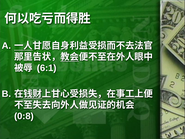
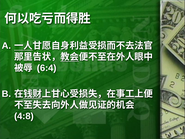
6:1: 6:1 -> 6:4
0:8: 0:8 -> 4:8
